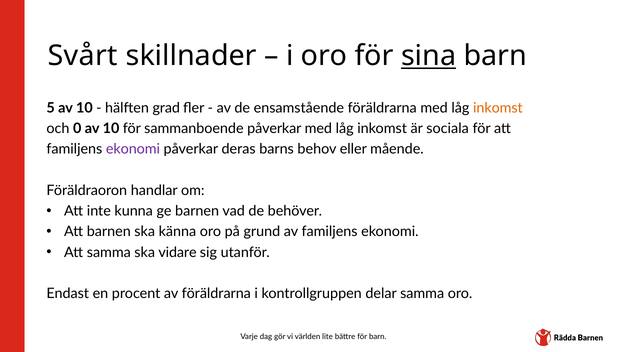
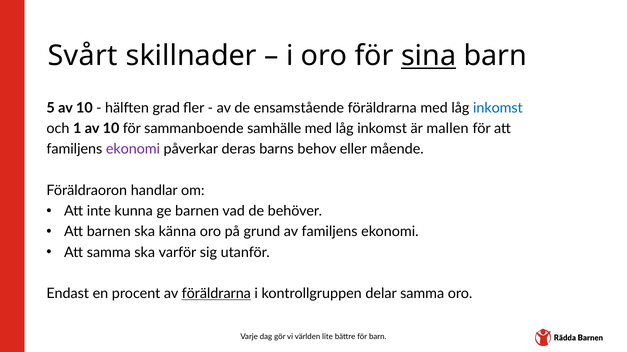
inkomst at (498, 108) colour: orange -> blue
0: 0 -> 1
sammanboende påverkar: påverkar -> samhälle
sociala: sociala -> mallen
vidare: vidare -> varför
föräldrarna at (216, 294) underline: none -> present
